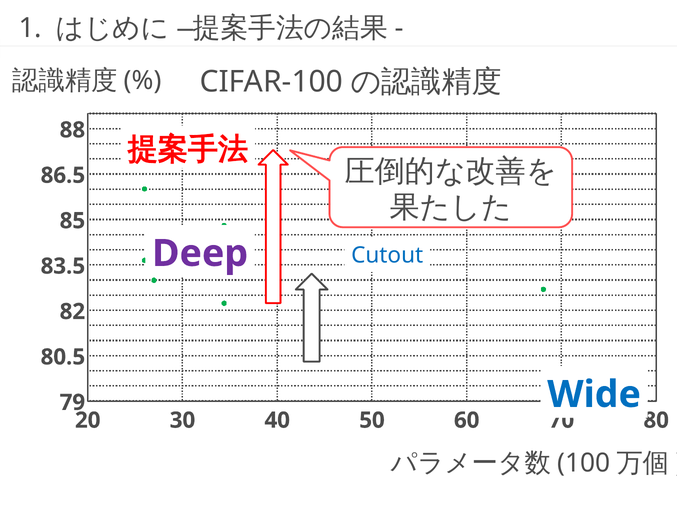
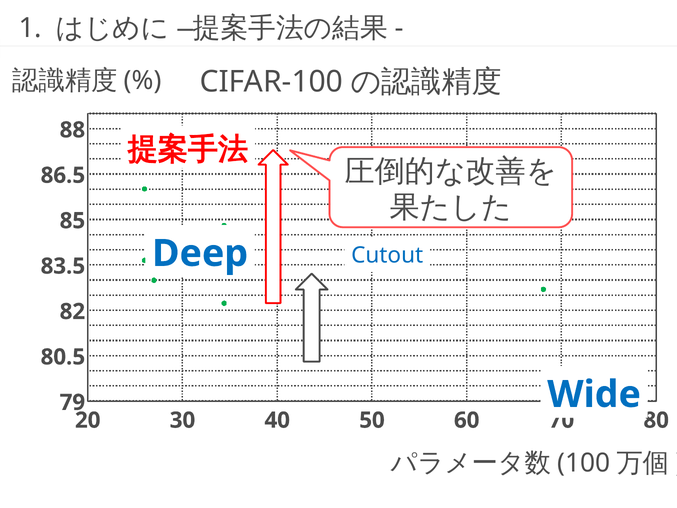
Deep colour: purple -> blue
